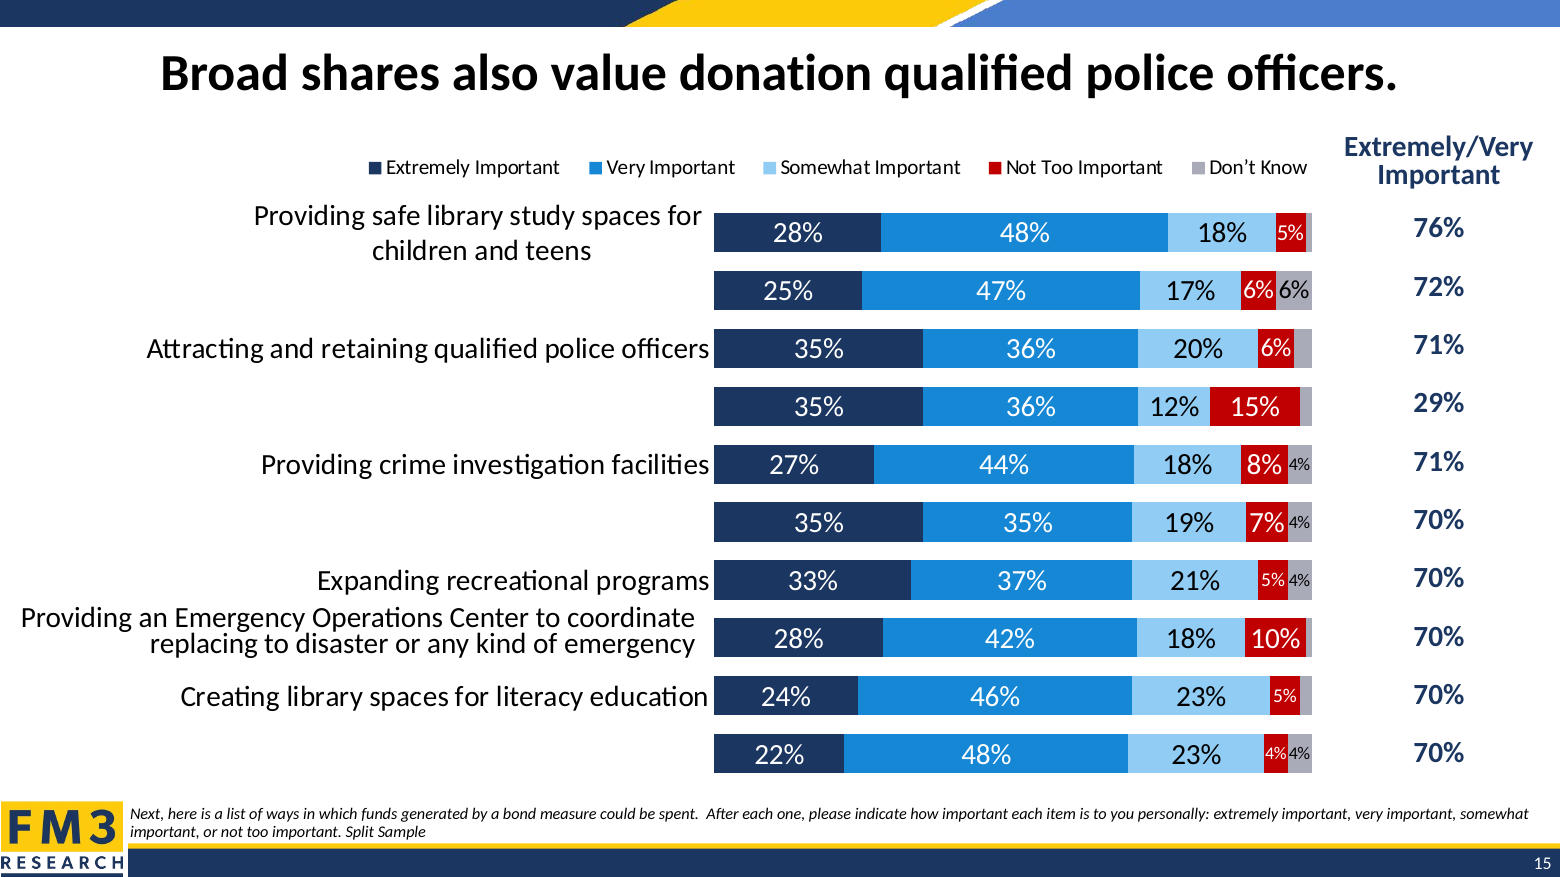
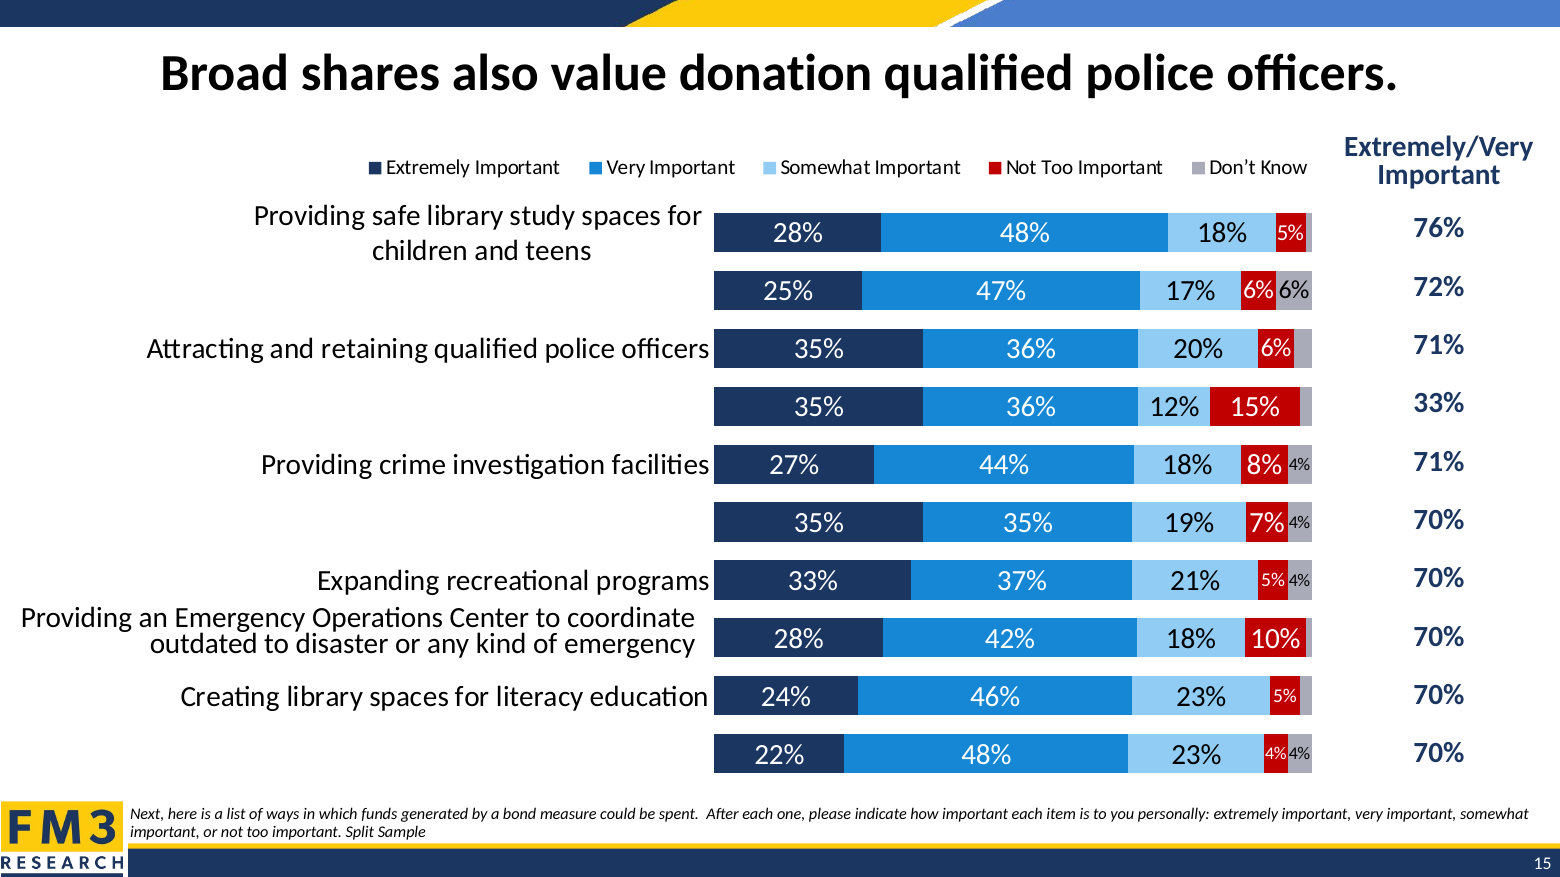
29% at (1439, 403): 29% -> 33%
replacing: replacing -> outdated
